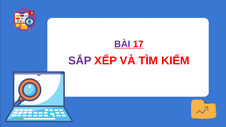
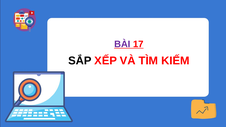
SẮP colour: purple -> black
